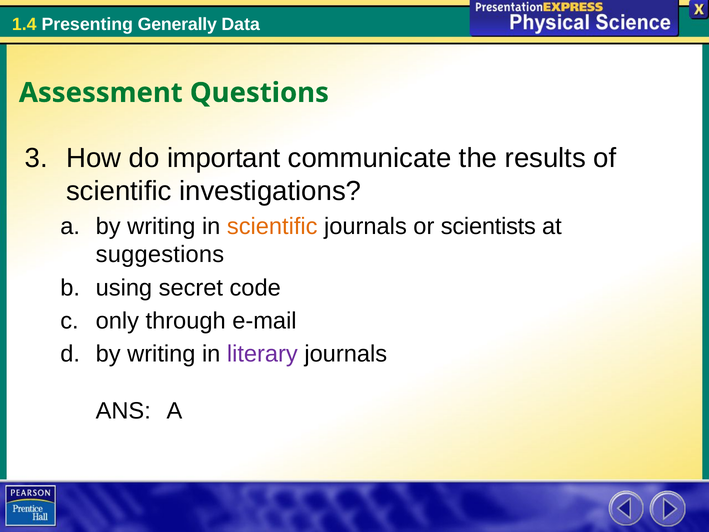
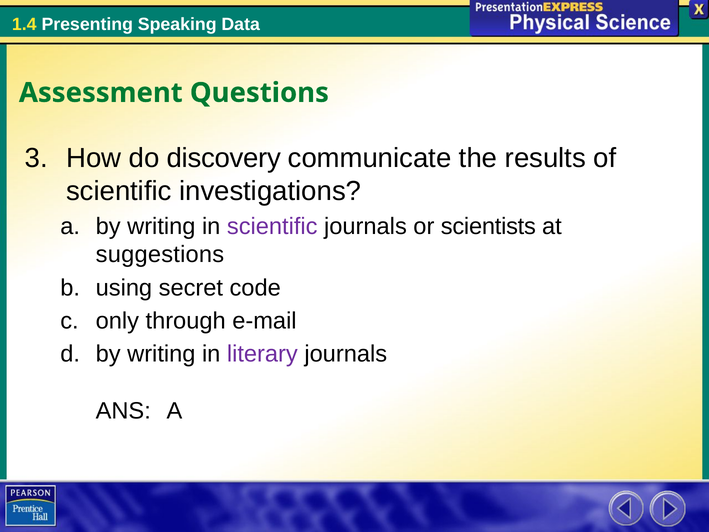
Generally: Generally -> Speaking
important: important -> discovery
scientific at (272, 226) colour: orange -> purple
